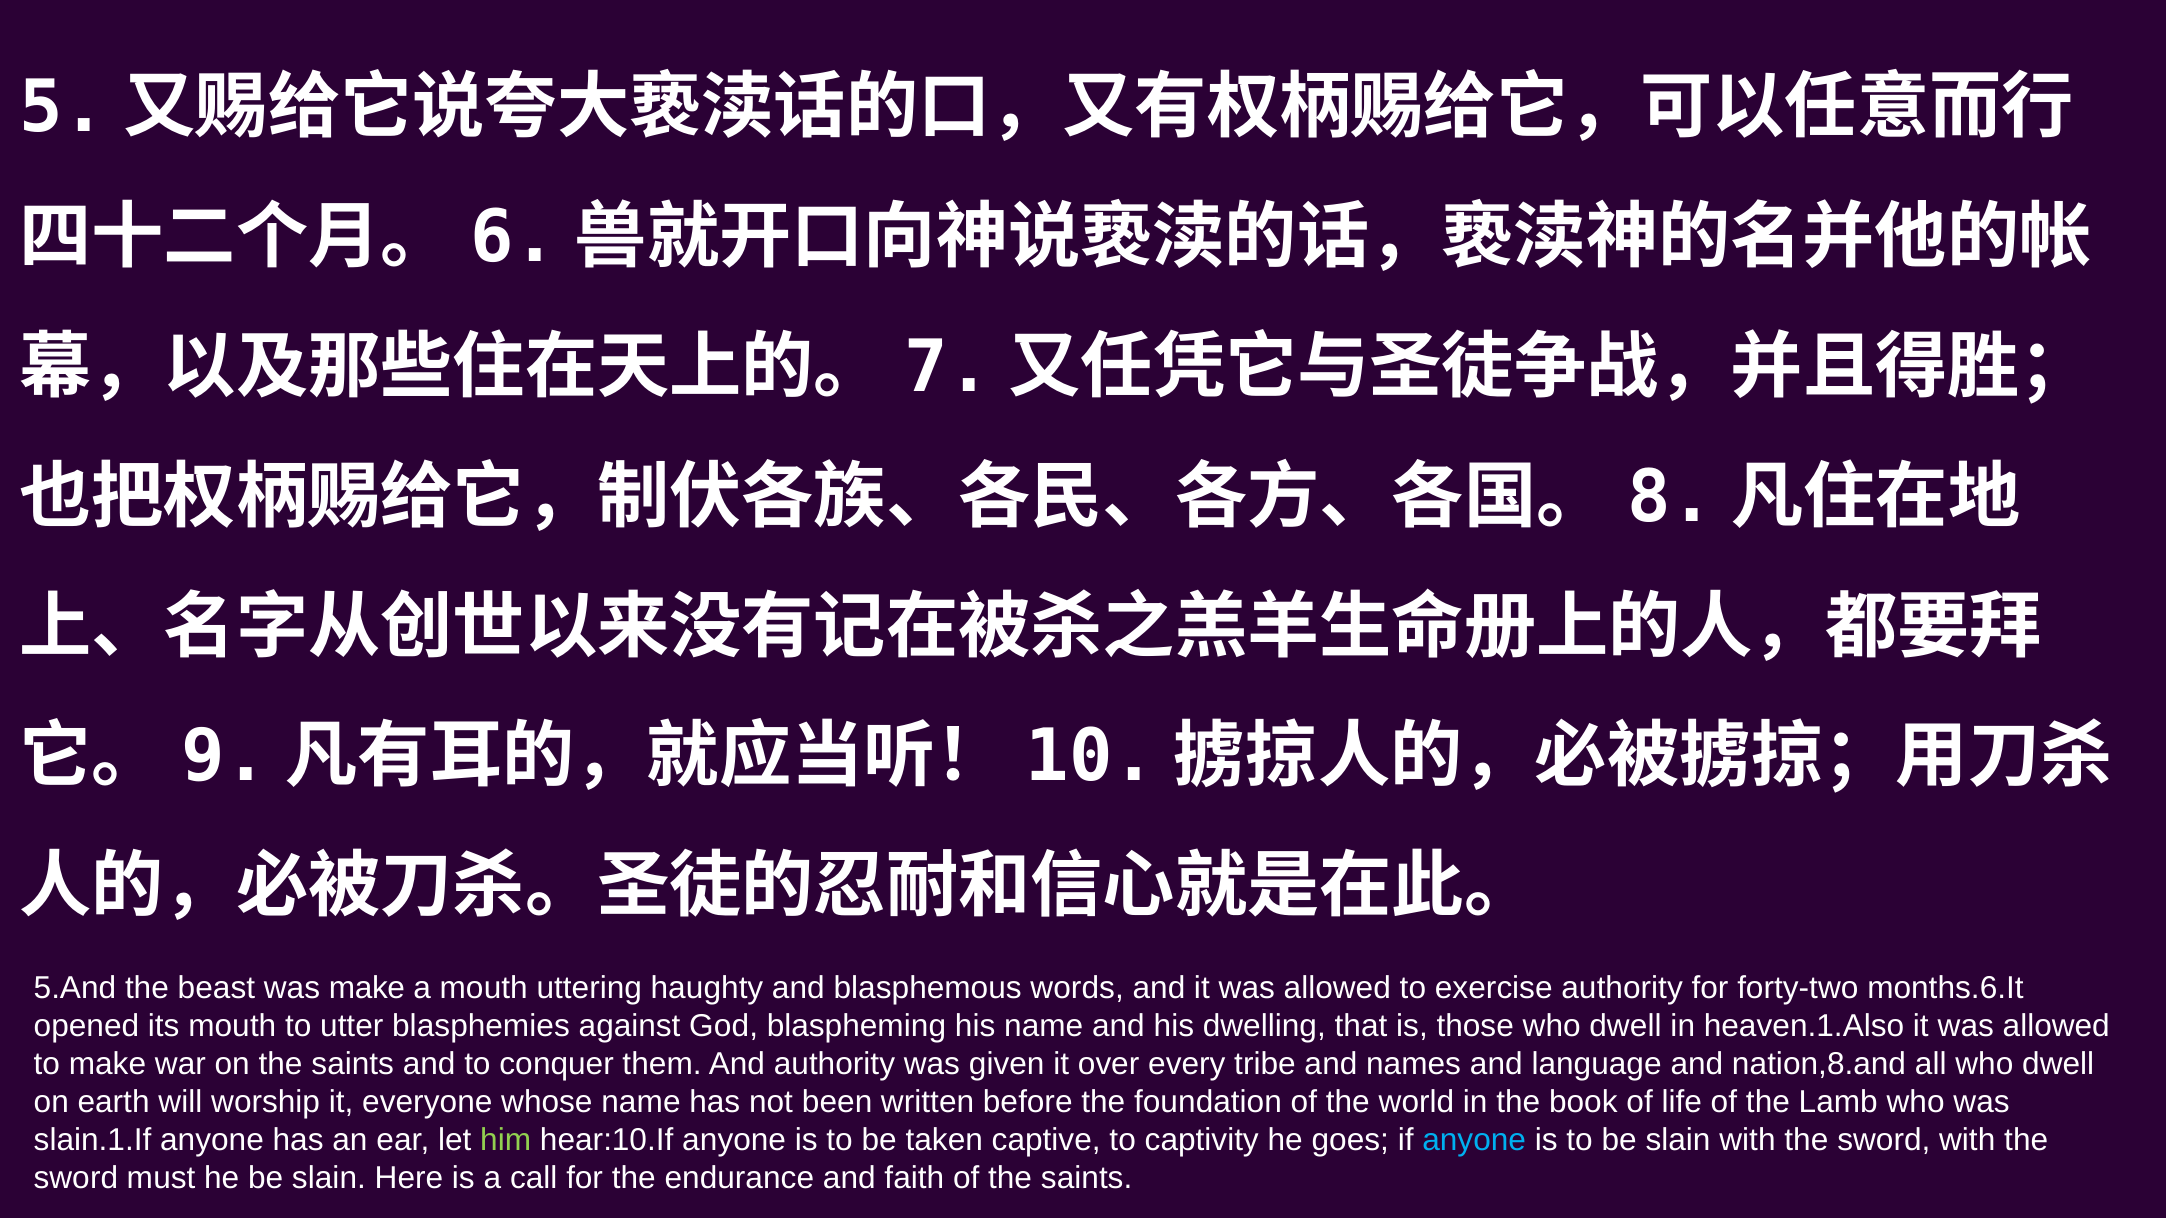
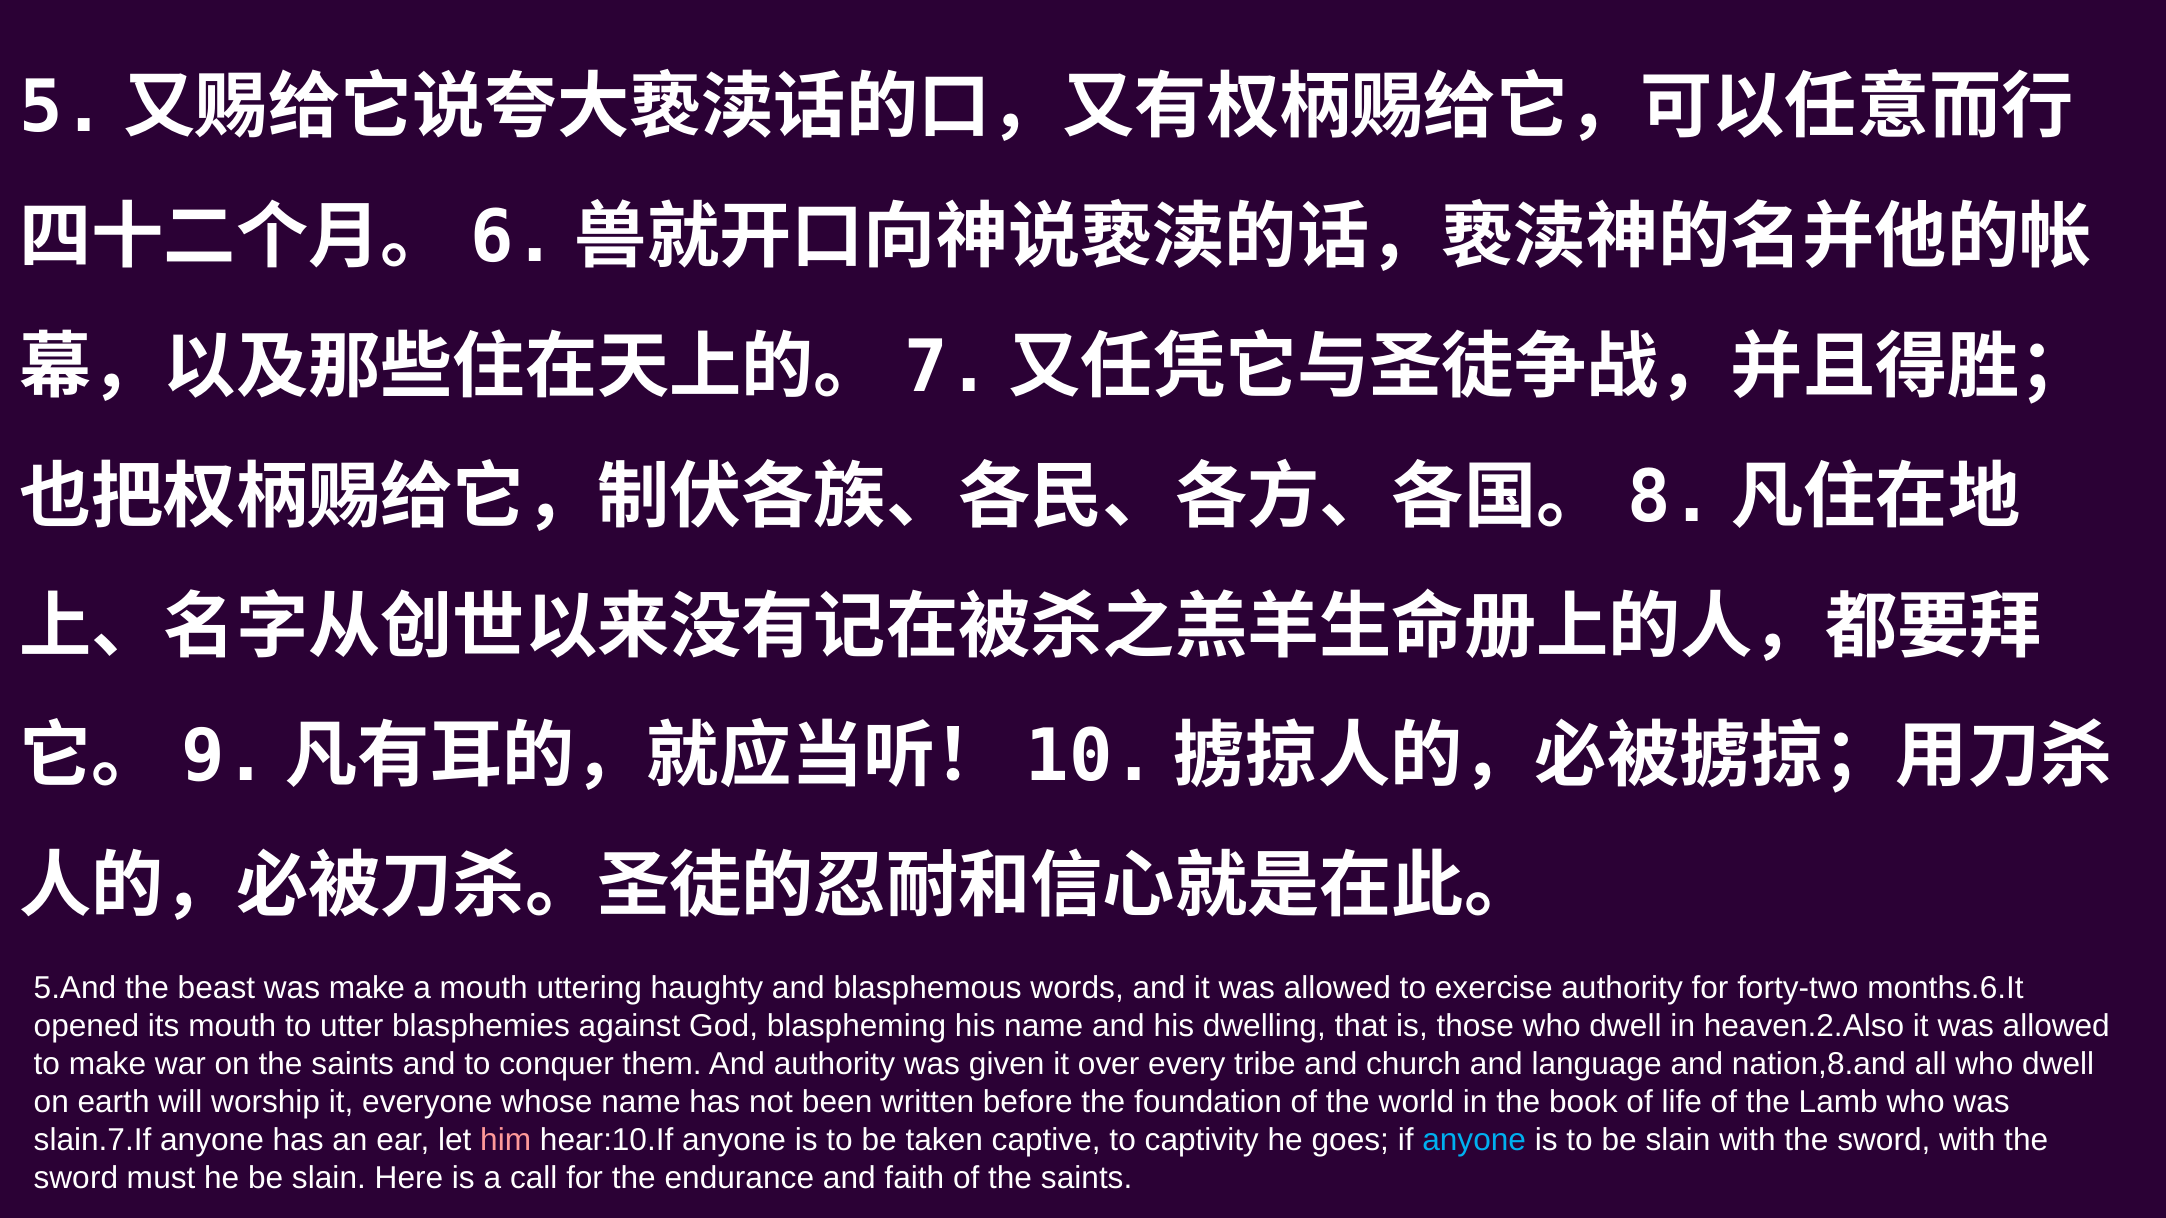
heaven.1.Also: heaven.1.Also -> heaven.2.Also
names: names -> church
slain.1.If: slain.1.If -> slain.7.If
him colour: light green -> pink
